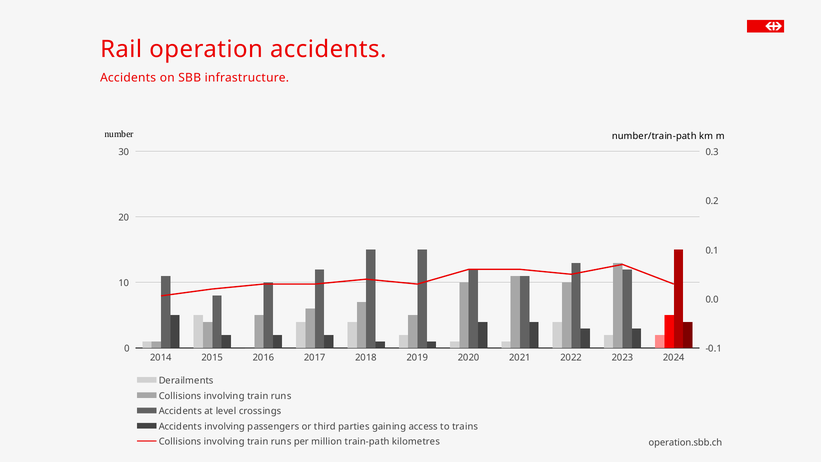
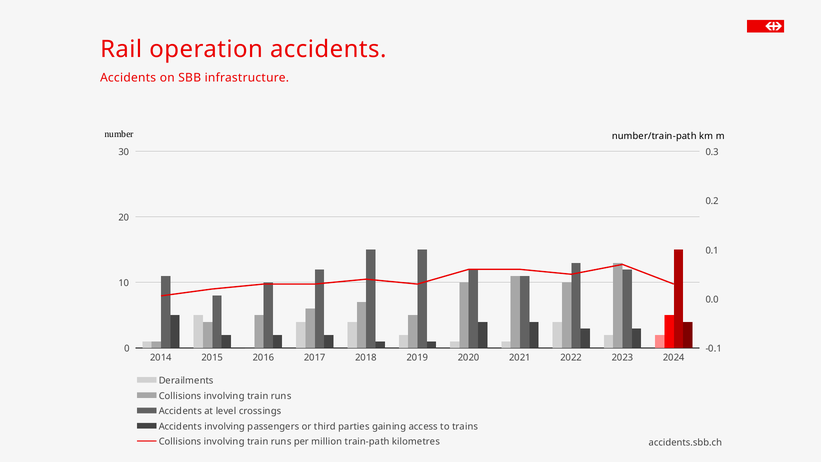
operation.sbb.ch: operation.sbb.ch -> accidents.sbb.ch
